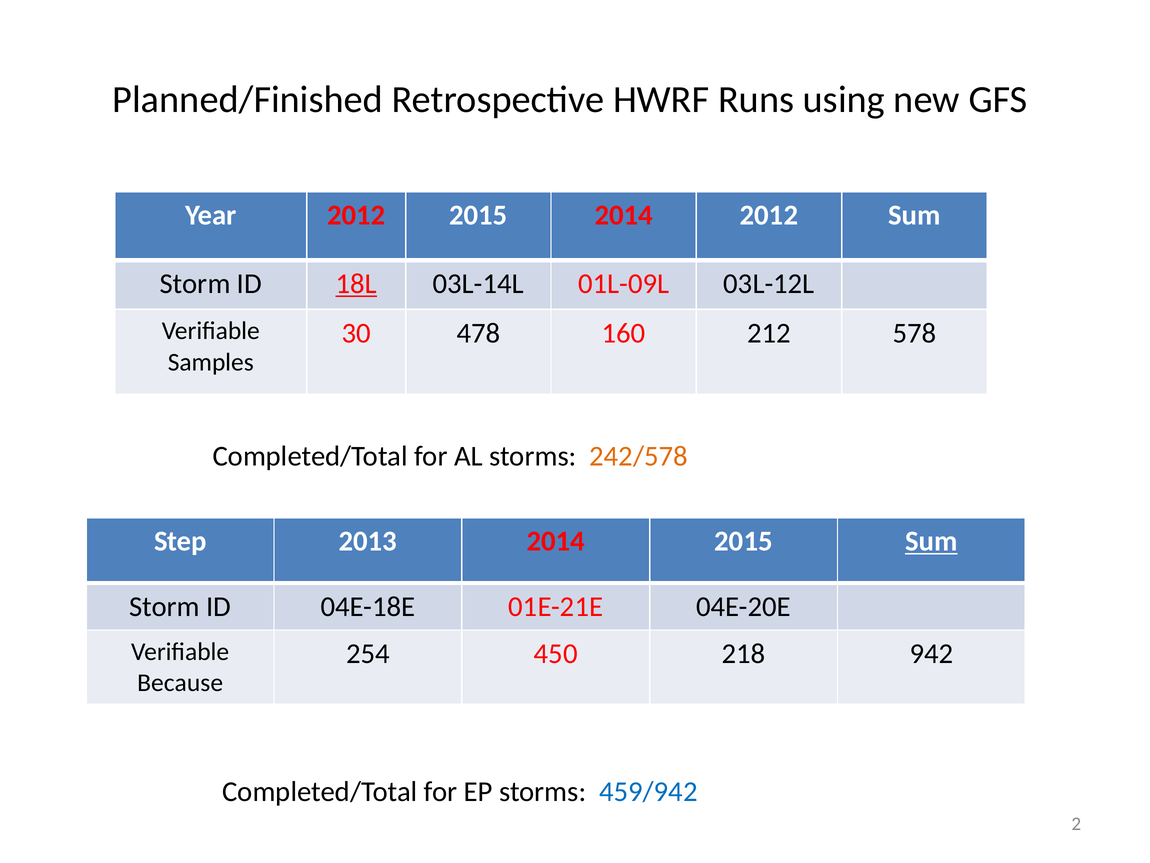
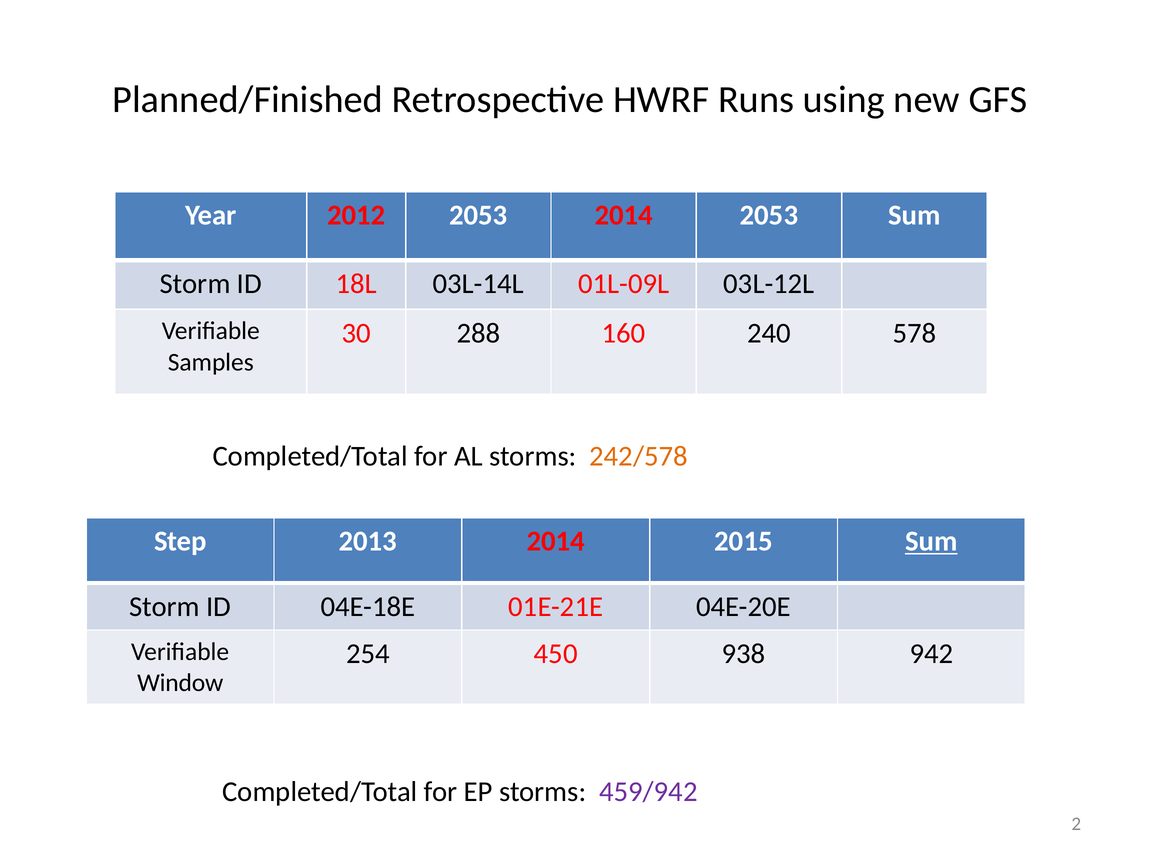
2012 2015: 2015 -> 2053
2014 2012: 2012 -> 2053
18L underline: present -> none
478: 478 -> 288
212: 212 -> 240
218: 218 -> 938
Because: Because -> Window
459/942 colour: blue -> purple
